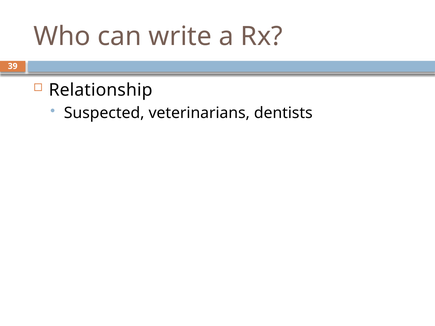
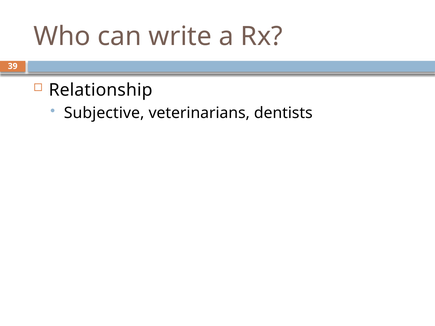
Suspected: Suspected -> Subjective
